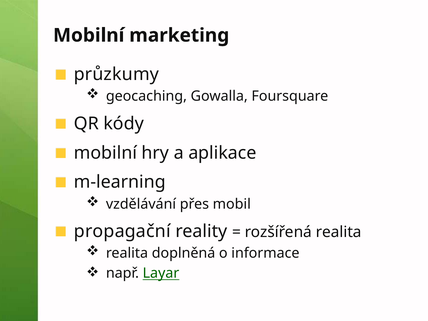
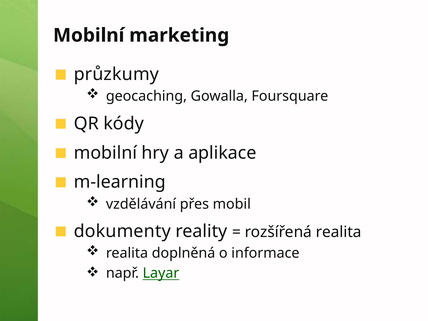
propagační: propagační -> dokumenty
